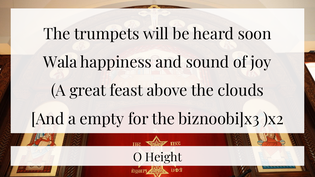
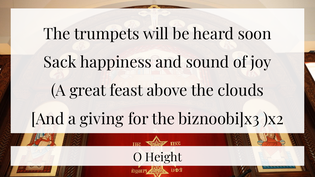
Wala: Wala -> Sack
empty: empty -> giving
